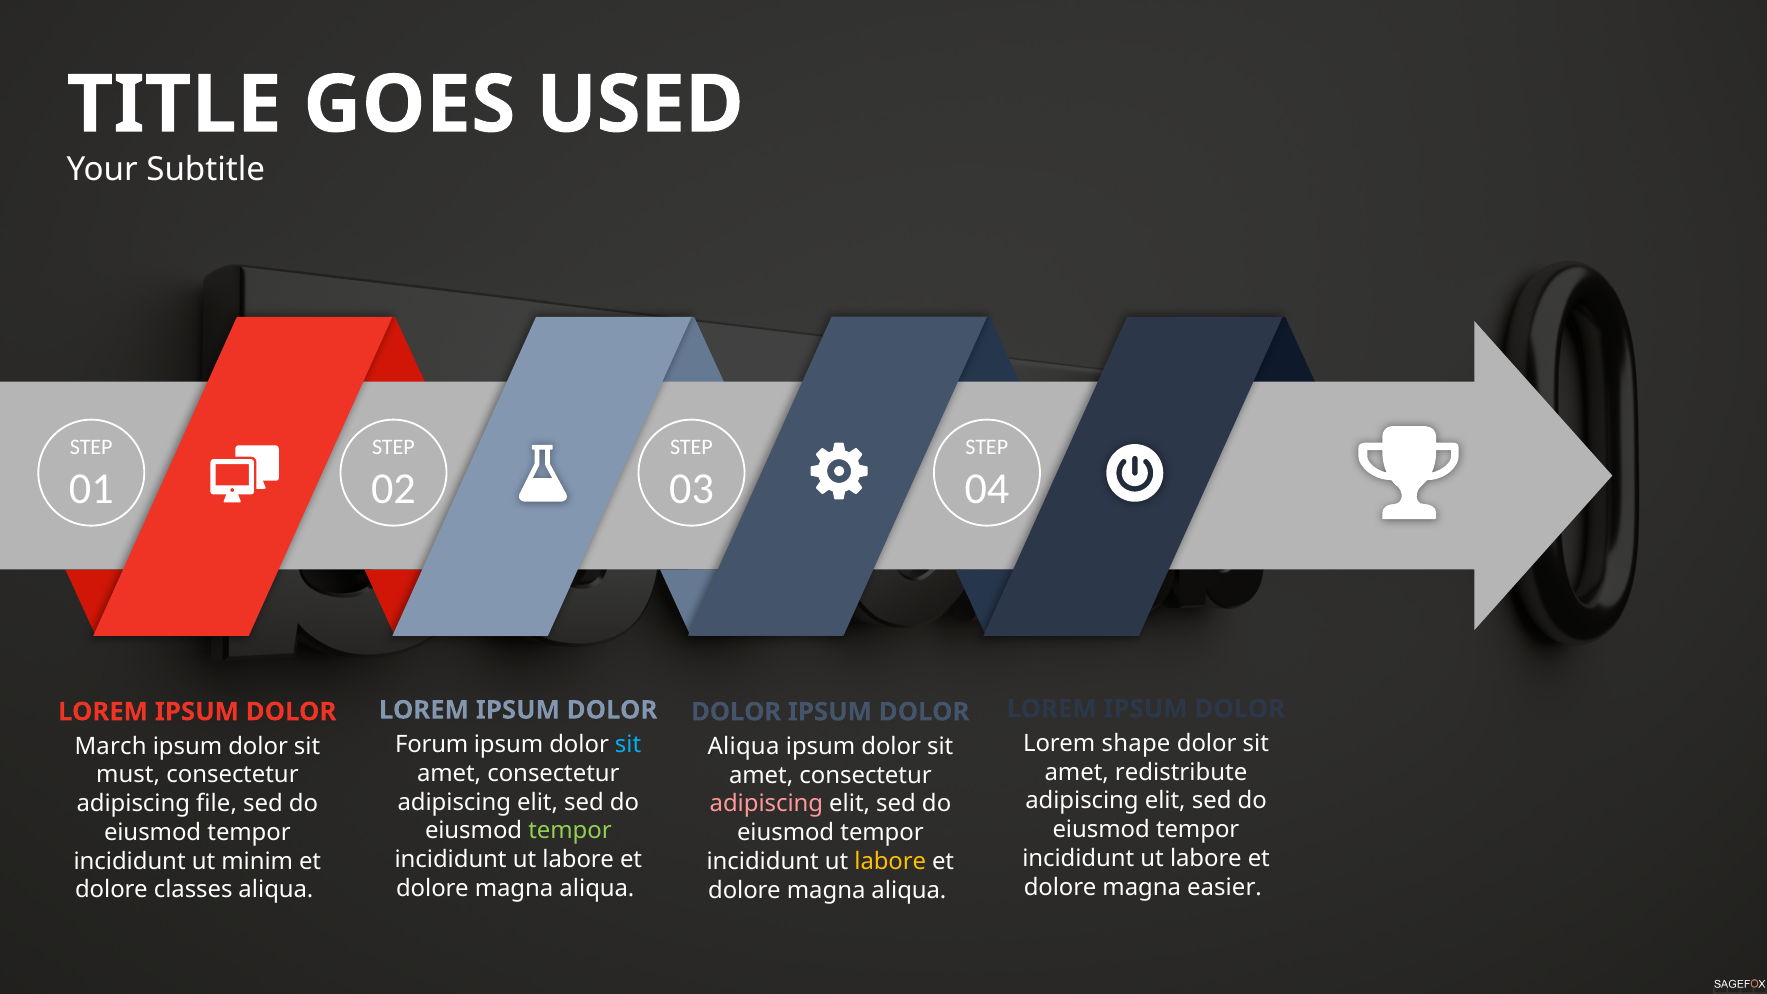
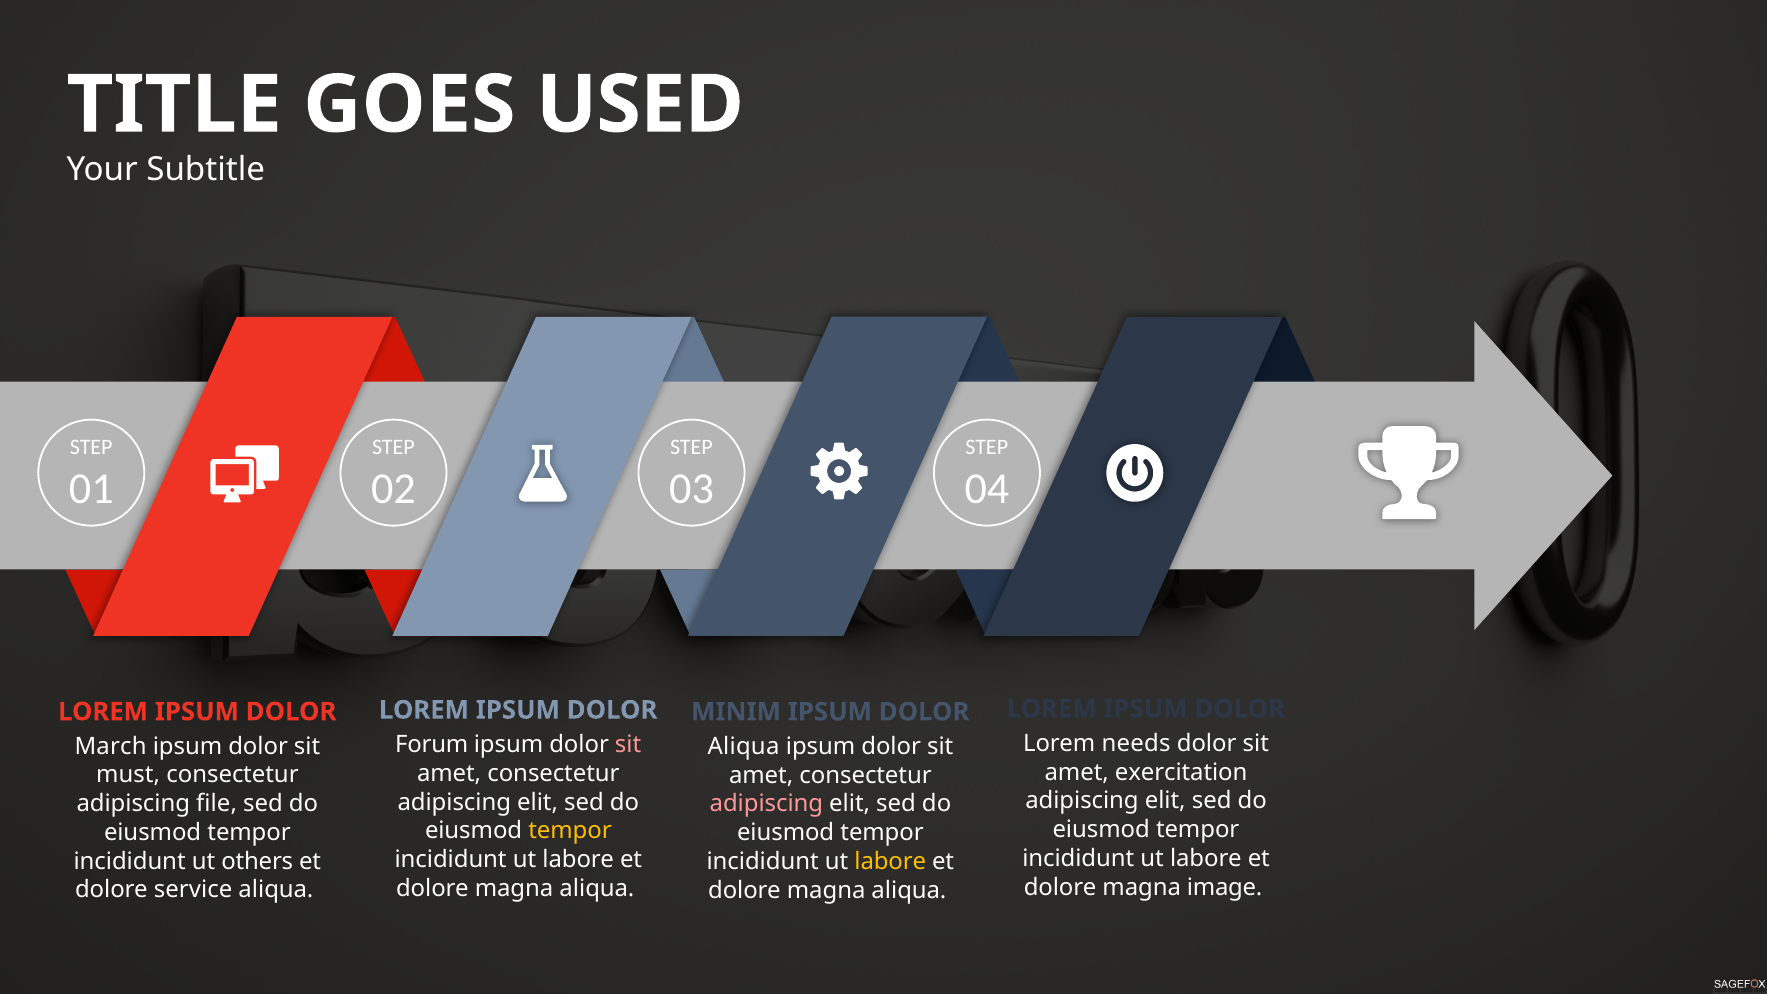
DOLOR at (736, 712): DOLOR -> MINIM
shape: shape -> needs
sit at (628, 745) colour: light blue -> pink
redistribute: redistribute -> exercitation
tempor at (570, 831) colour: light green -> yellow
minim: minim -> others
easier: easier -> image
classes: classes -> service
